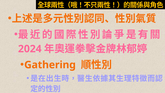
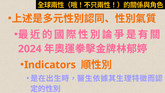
Gathering: Gathering -> Indicators
